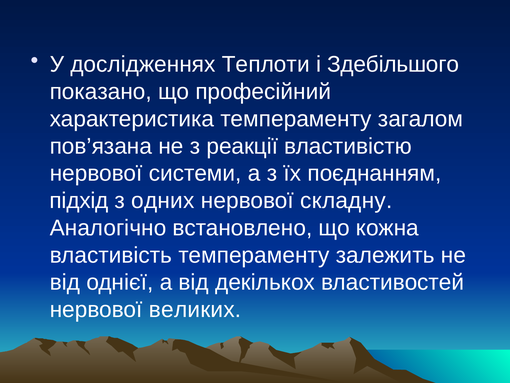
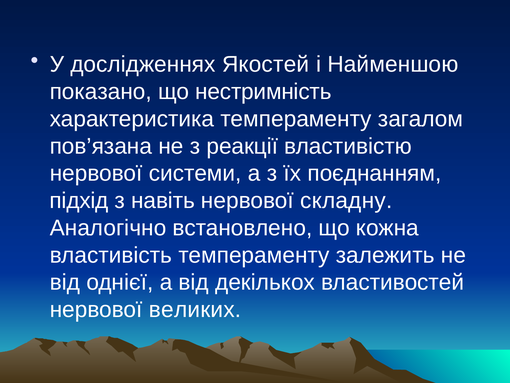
Теплоти: Теплоти -> Якостей
Здебільшого: Здебільшого -> Найменшою
професійний: професійний -> нестримність
одних: одних -> навіть
